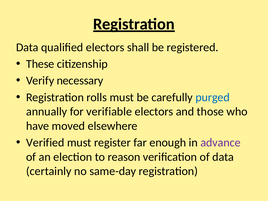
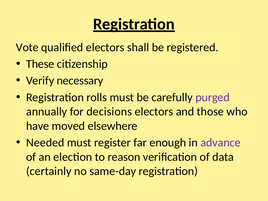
Data at (27, 47): Data -> Vote
purged colour: blue -> purple
verifiable: verifiable -> decisions
Verified: Verified -> Needed
